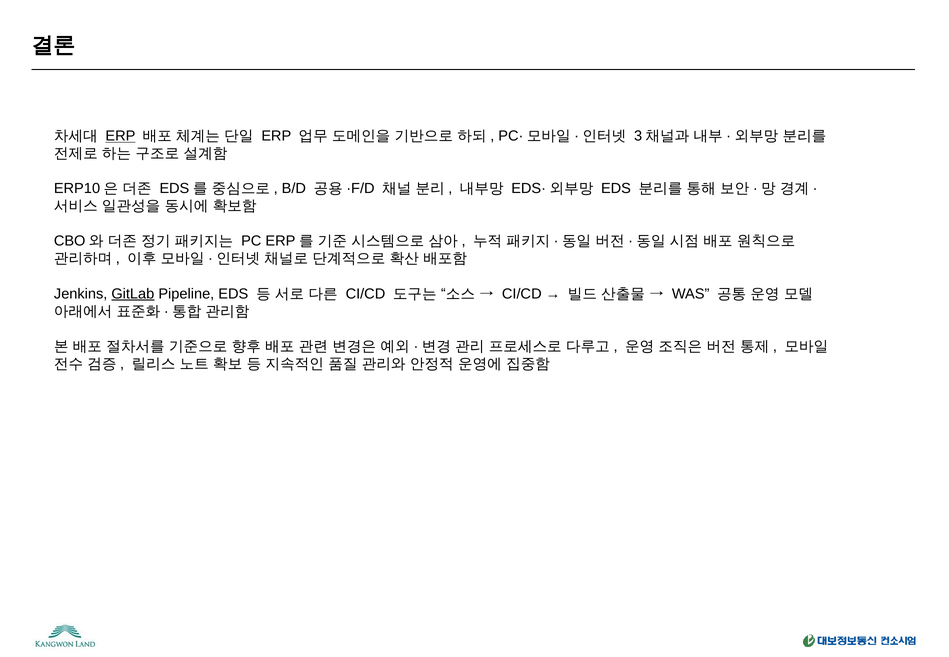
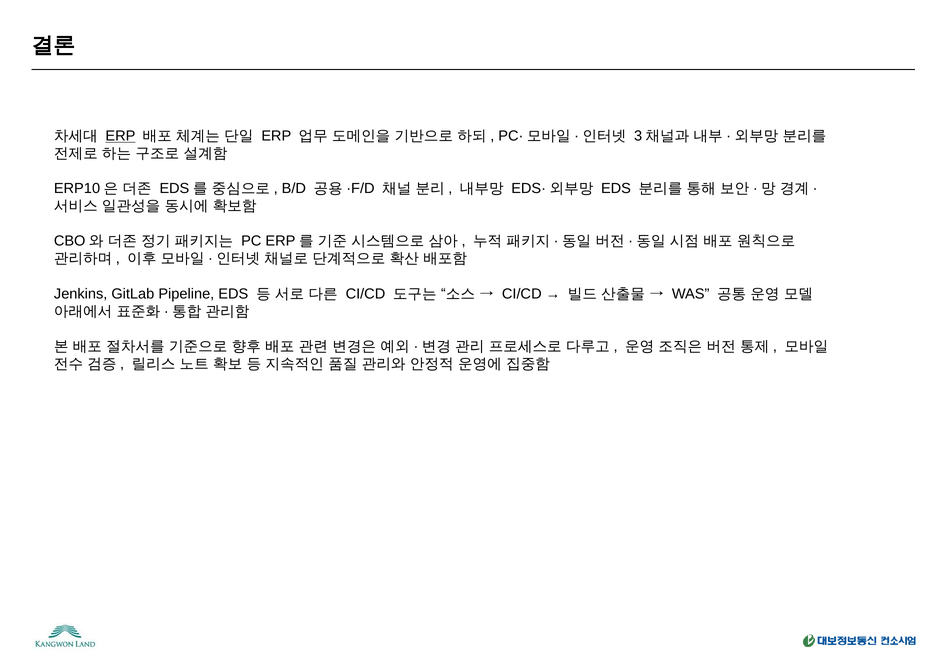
GitLab underline: present -> none
